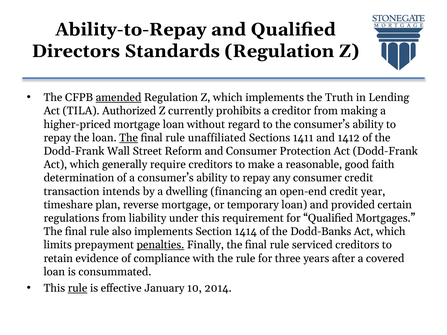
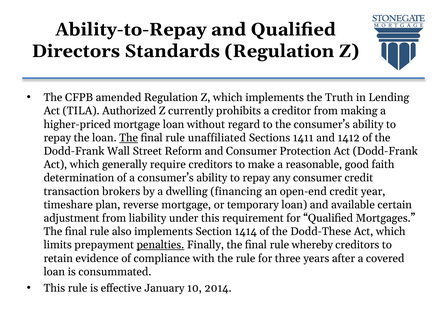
amended underline: present -> none
intends: intends -> brokers
provided: provided -> available
regulations: regulations -> adjustment
Dodd-Banks: Dodd-Banks -> Dodd-These
serviced: serviced -> whereby
rule at (78, 288) underline: present -> none
